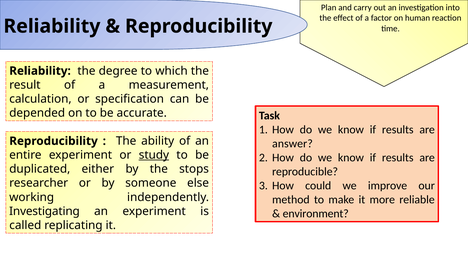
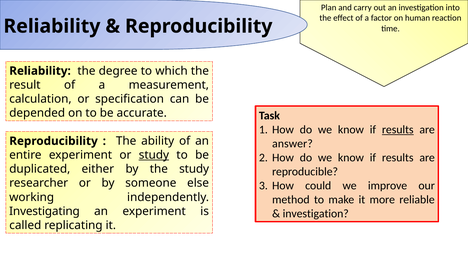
results at (398, 130) underline: none -> present
the stops: stops -> study
environment at (316, 214): environment -> investigation
